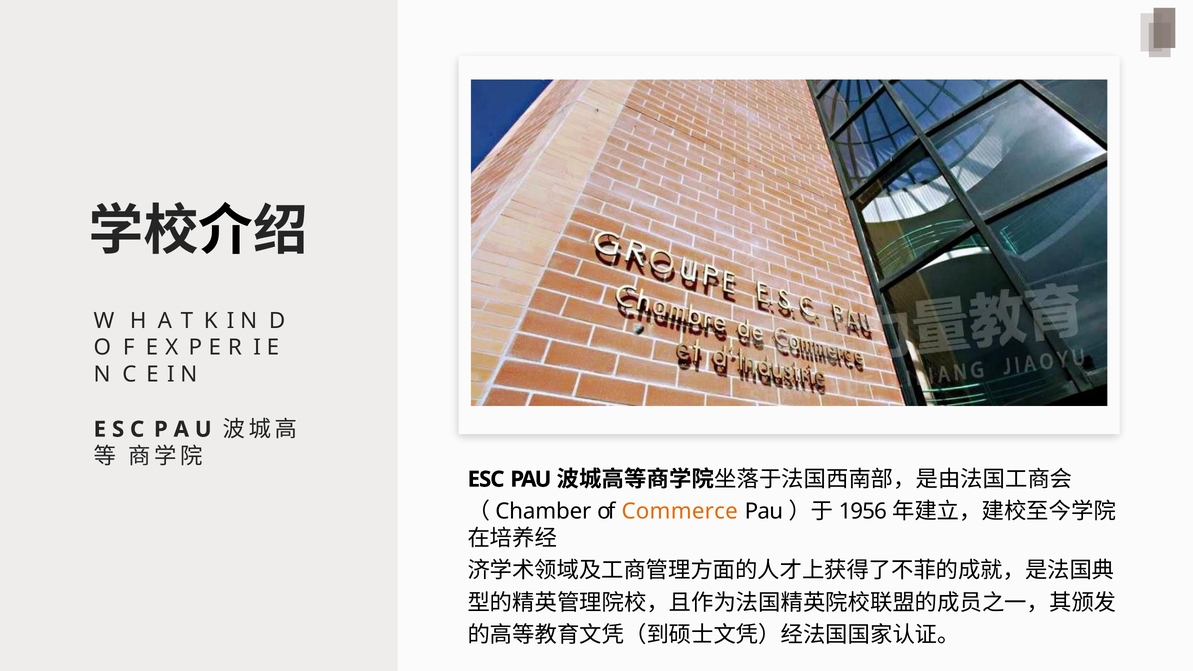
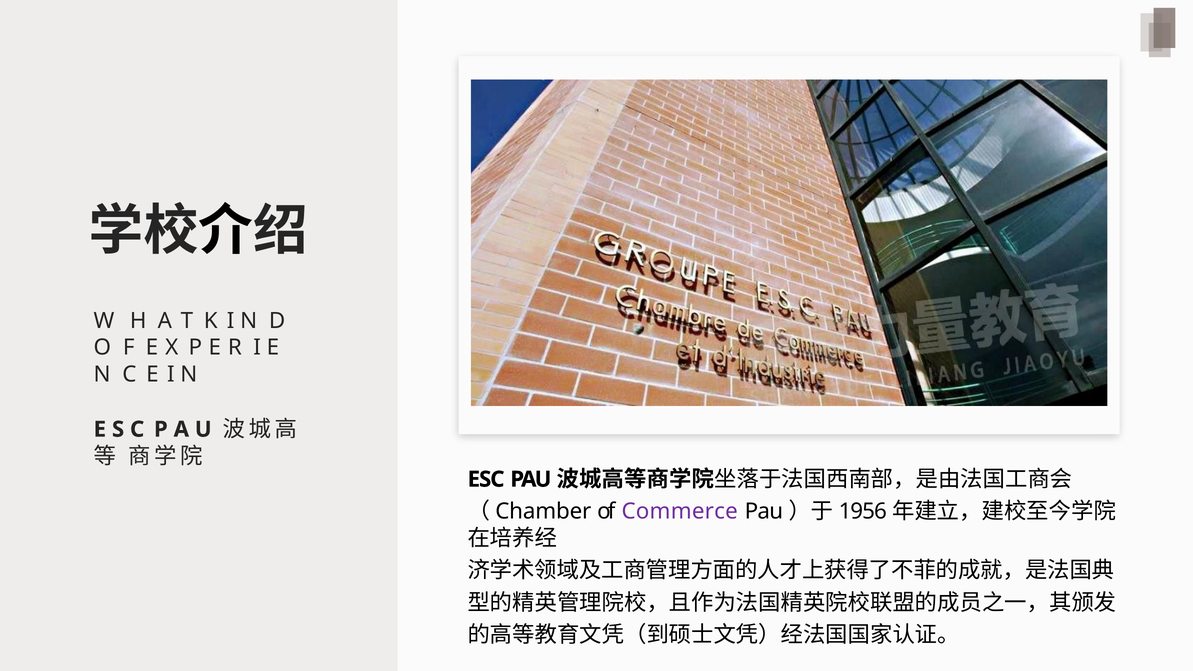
Commerce colour: orange -> purple
